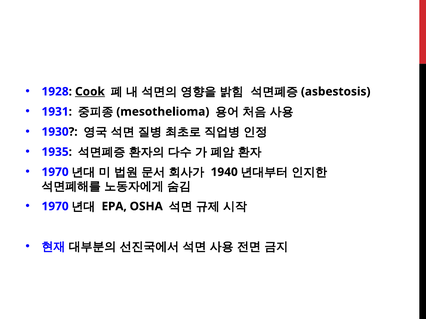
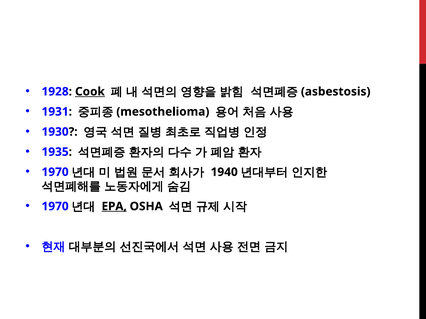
EPA underline: none -> present
